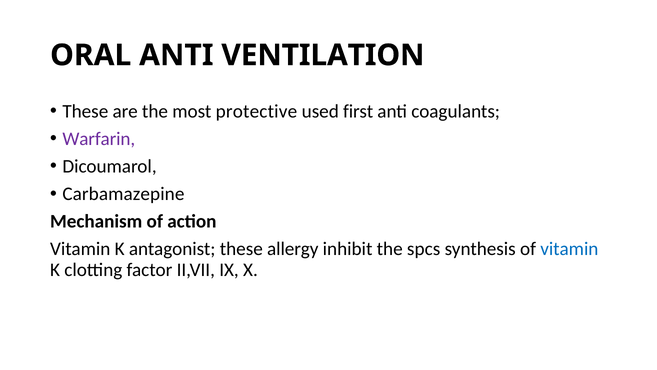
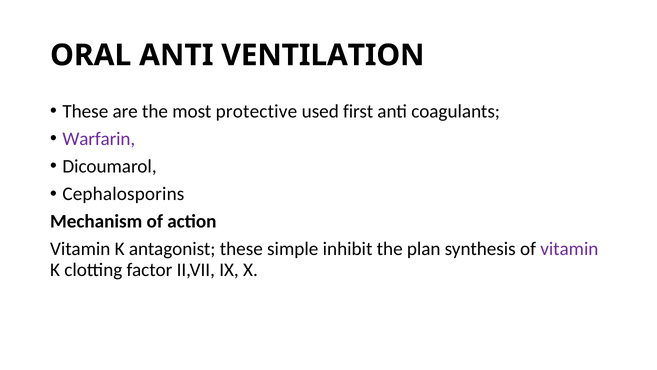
Carbamazepine: Carbamazepine -> Cephalosporins
allergy: allergy -> simple
spcs: spcs -> plan
vitamin at (569, 249) colour: blue -> purple
